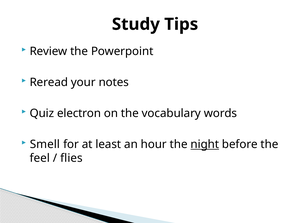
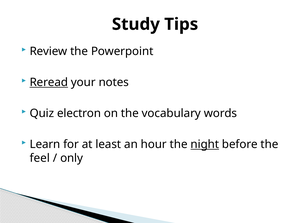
Reread underline: none -> present
Smell: Smell -> Learn
flies: flies -> only
